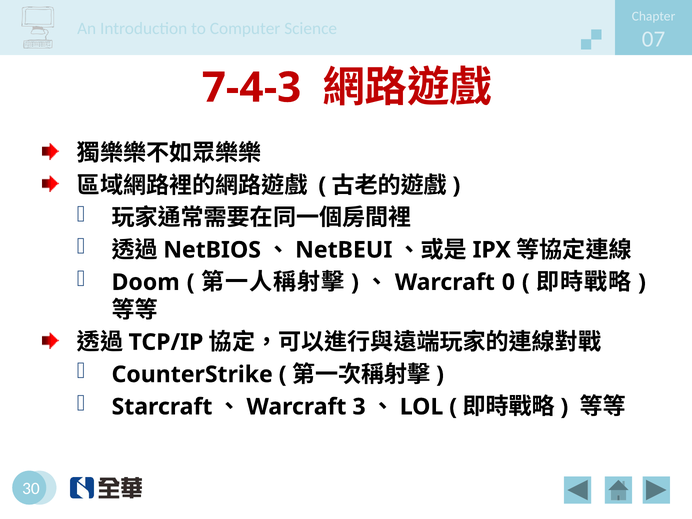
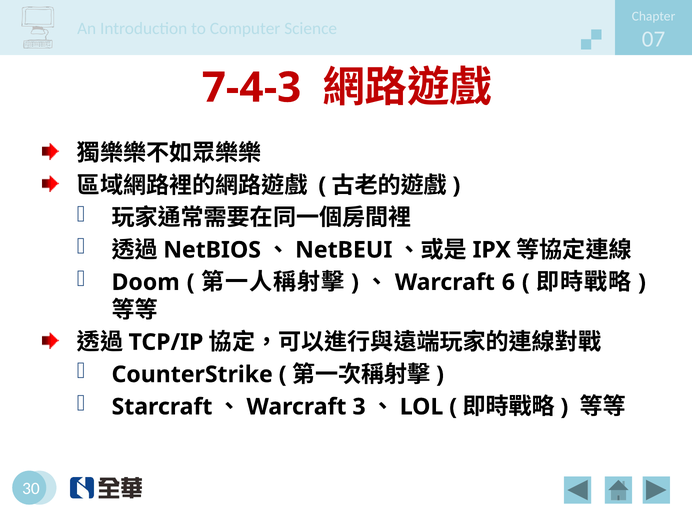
0: 0 -> 6
